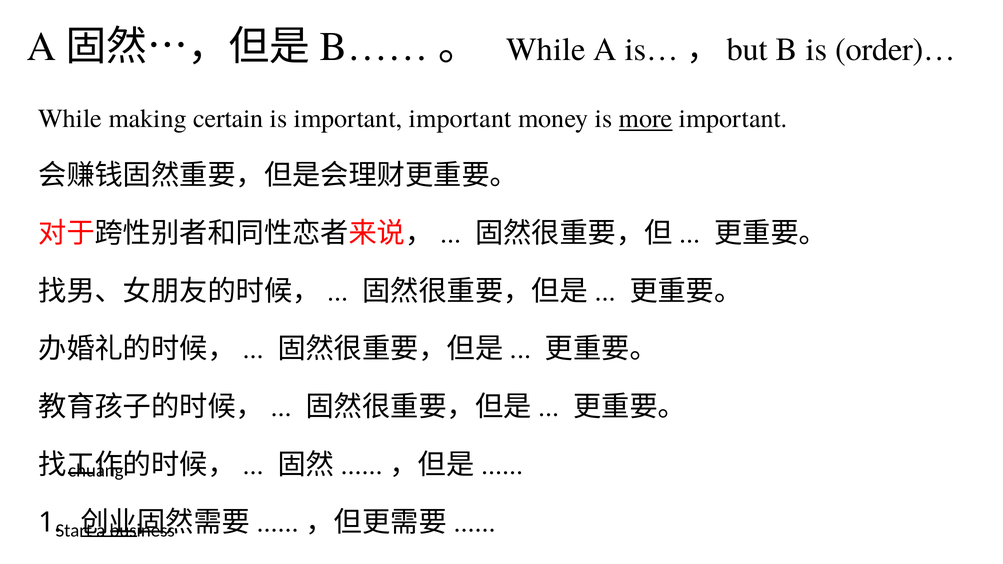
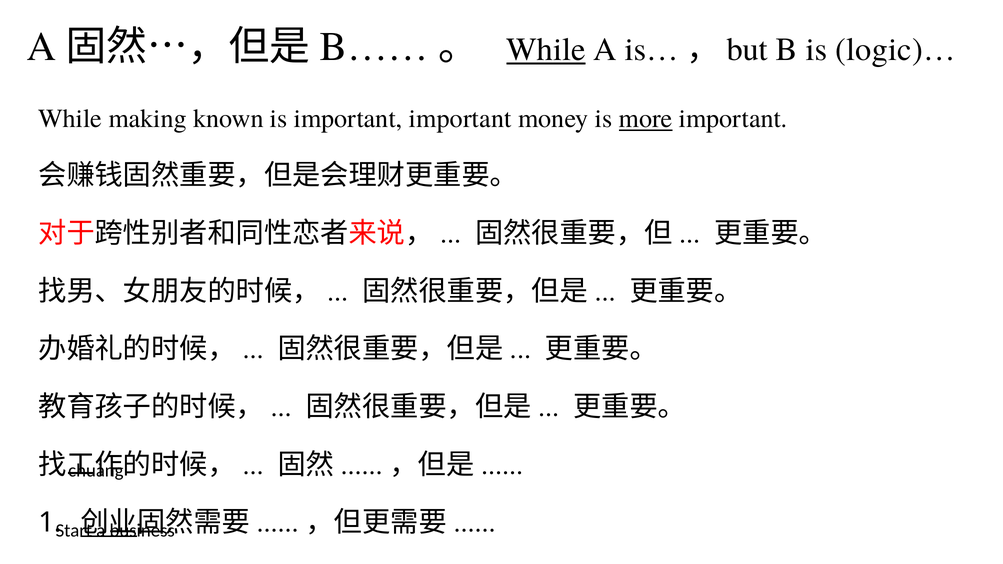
While at (546, 49) underline: none -> present
order)…: order)… -> logic)…
certain: certain -> known
